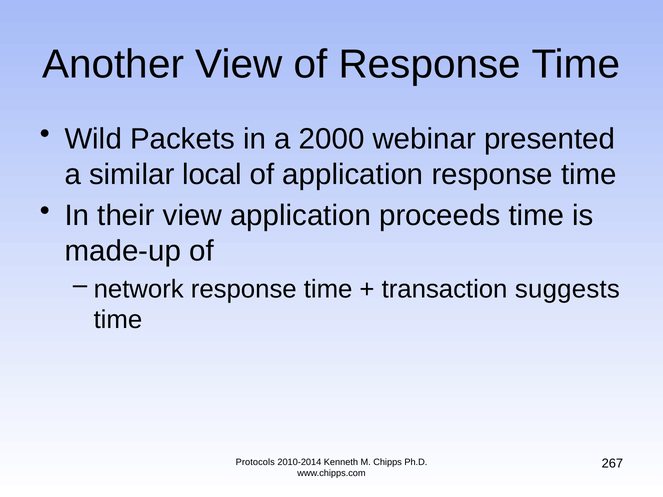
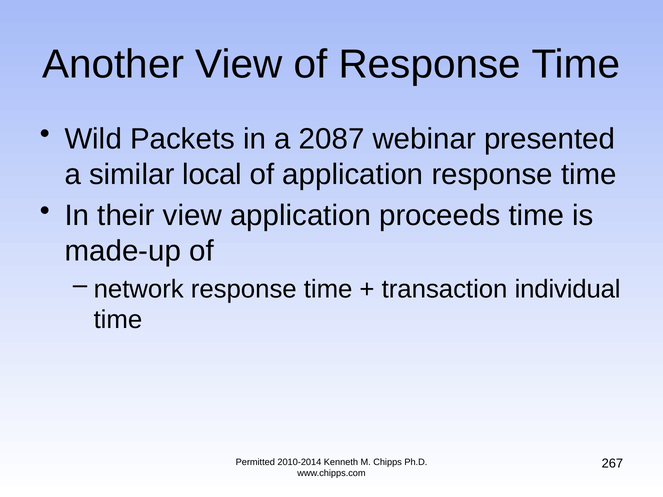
2000: 2000 -> 2087
suggests: suggests -> individual
Protocols: Protocols -> Permitted
